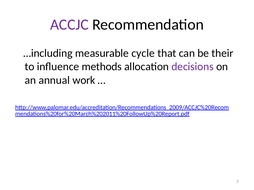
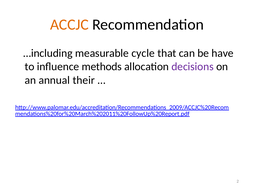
ACCJC colour: purple -> orange
their: their -> have
work: work -> their
